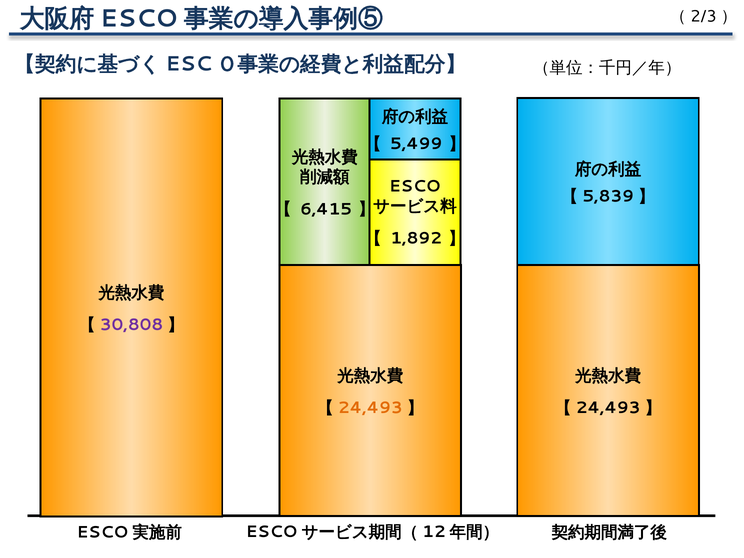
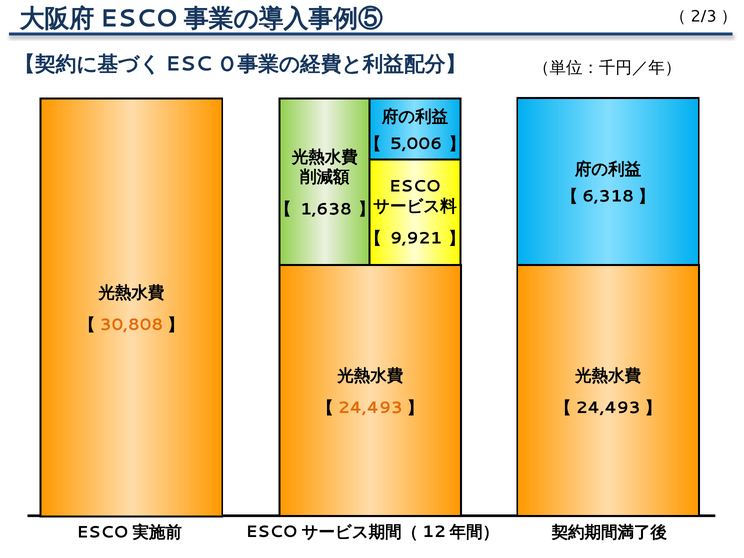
5,499: 5,499 -> 5,006
5,839: 5,839 -> 6,318
6,415: 6,415 -> 1,638
1,892: 1,892 -> 9,921
30,808 colour: purple -> orange
